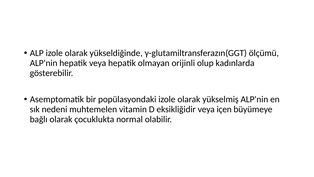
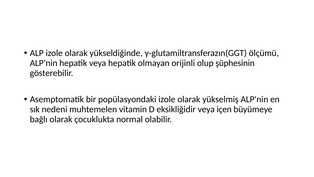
kadınlarda: kadınlarda -> şüphesinin
